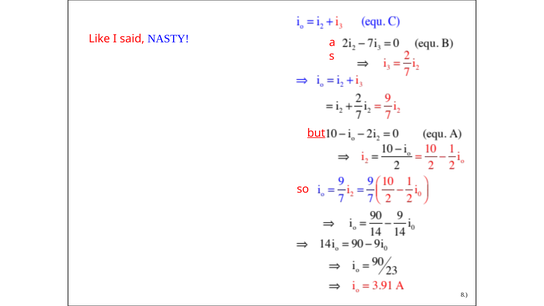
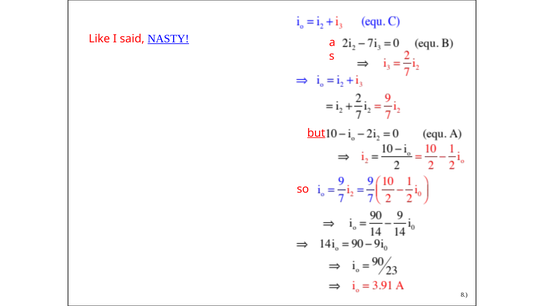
NASTY underline: none -> present
